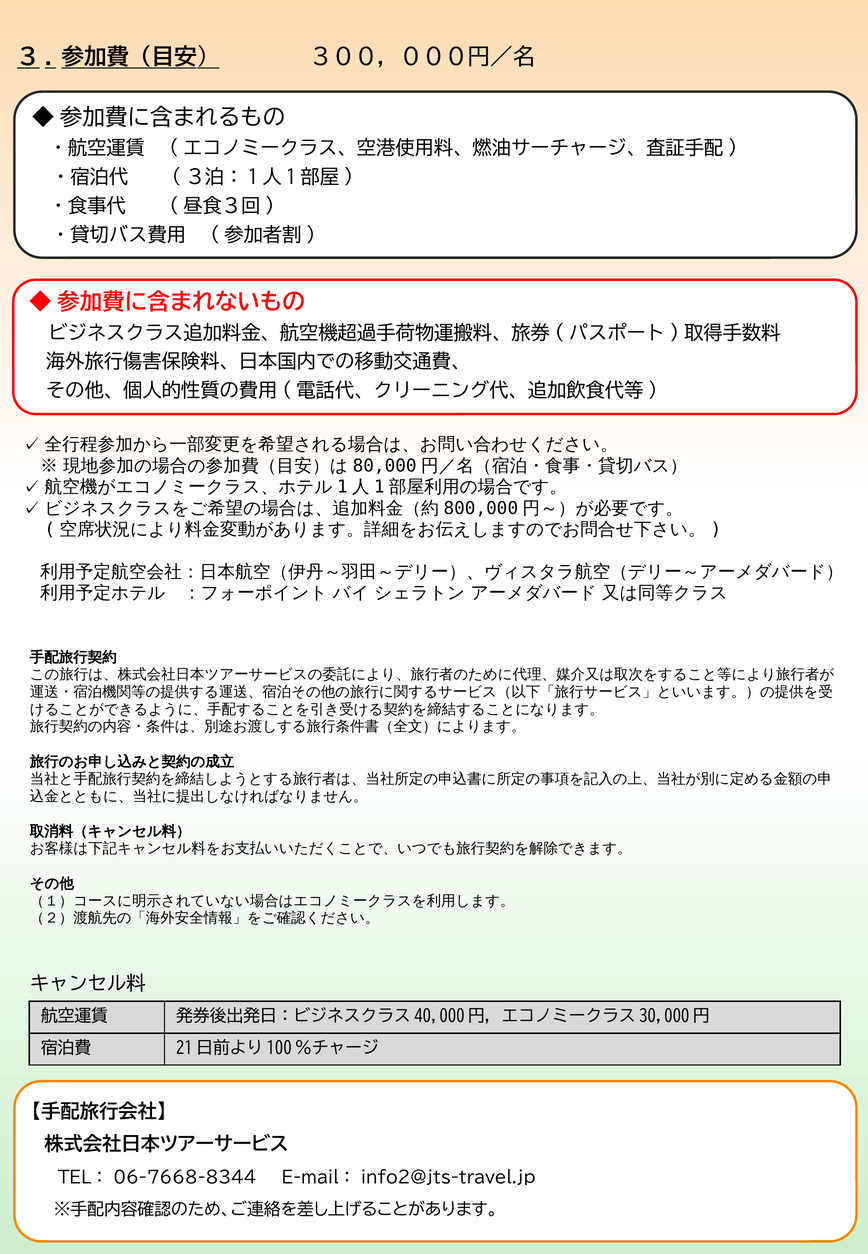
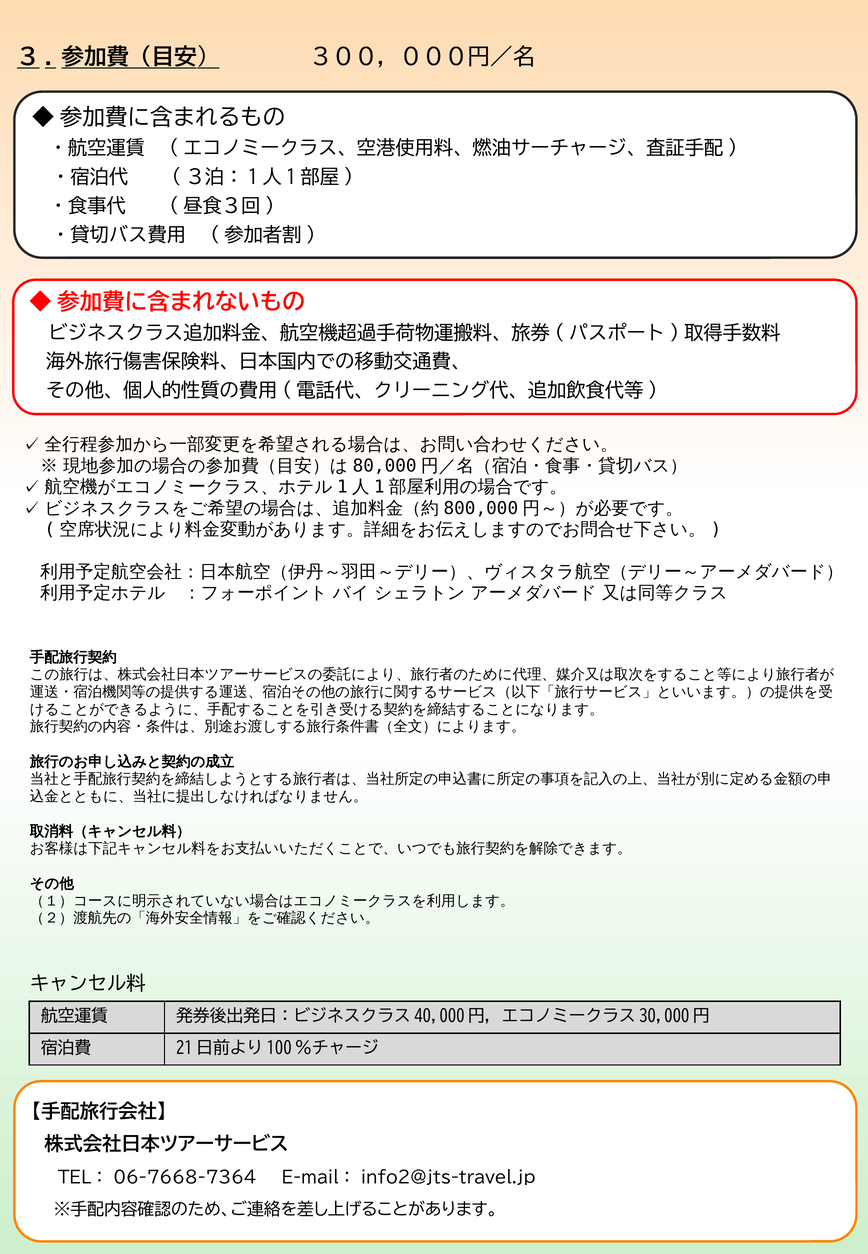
06-7668-8344: 06-7668-8344 -> 06-7668-7364
